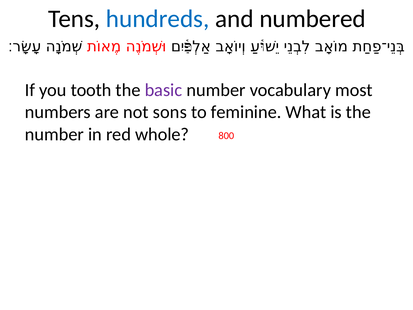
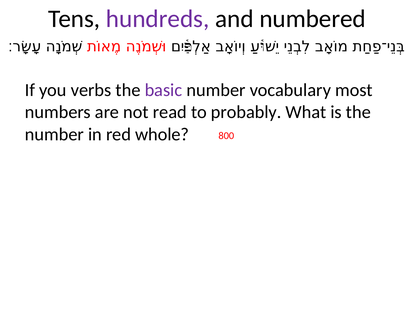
hundreds colour: blue -> purple
tooth: tooth -> verbs
sons: sons -> read
feminine: feminine -> probably
